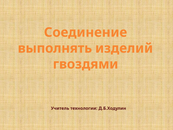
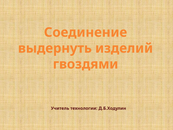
выполнять: выполнять -> выдернуть
